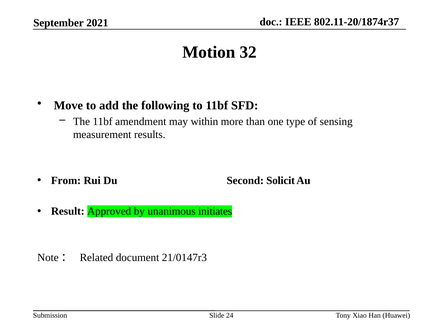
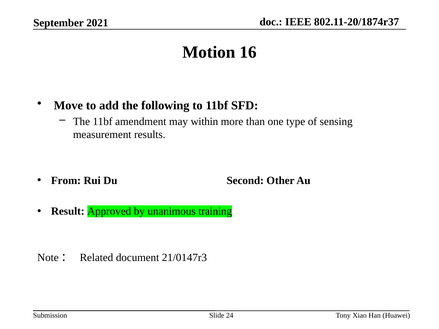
32: 32 -> 16
Solicit: Solicit -> Other
initiates: initiates -> training
